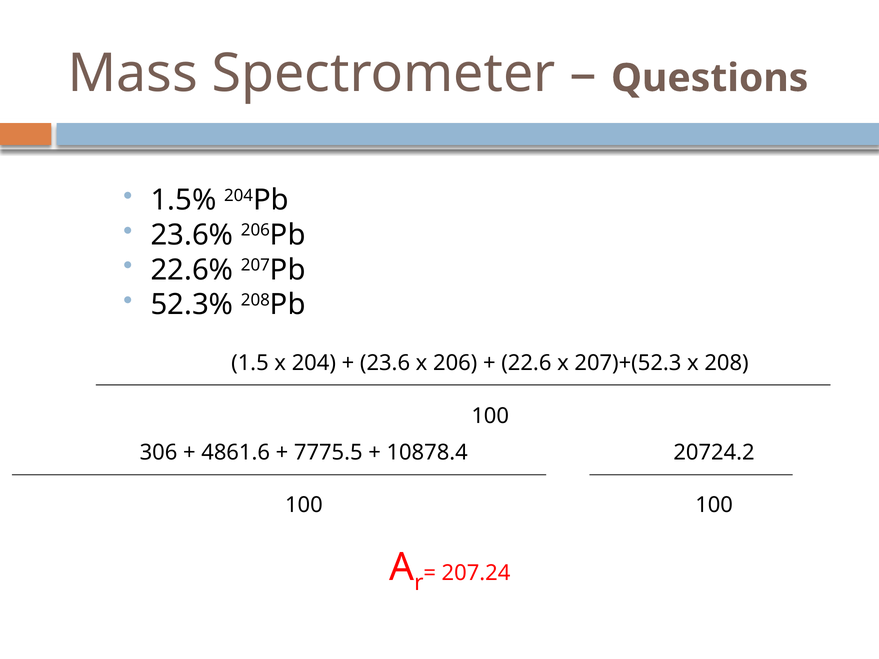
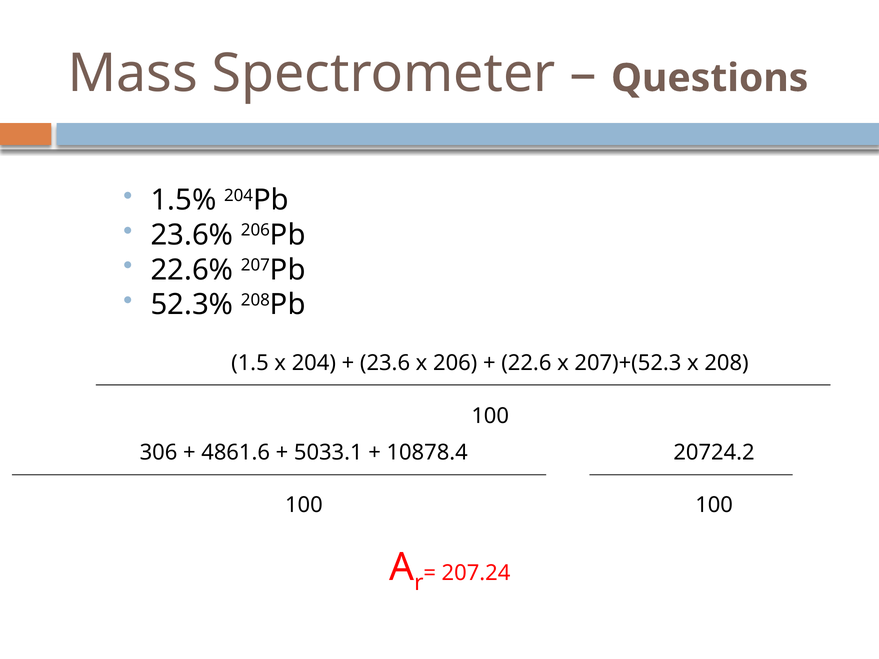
7775.5: 7775.5 -> 5033.1
